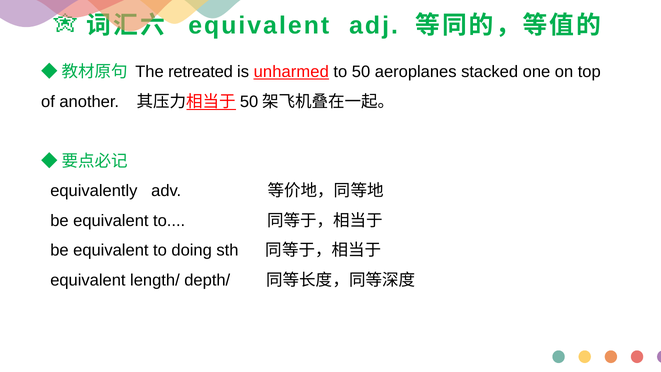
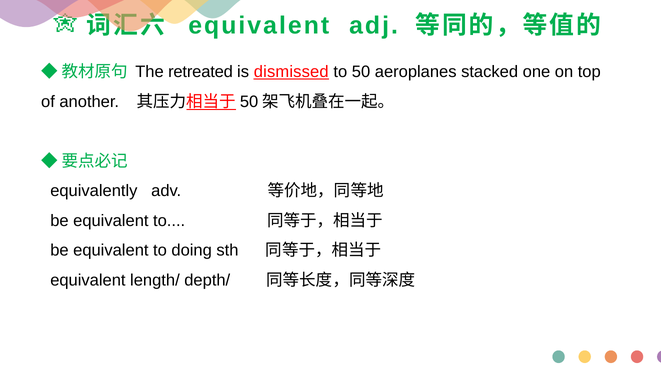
unharmed: unharmed -> dismissed
